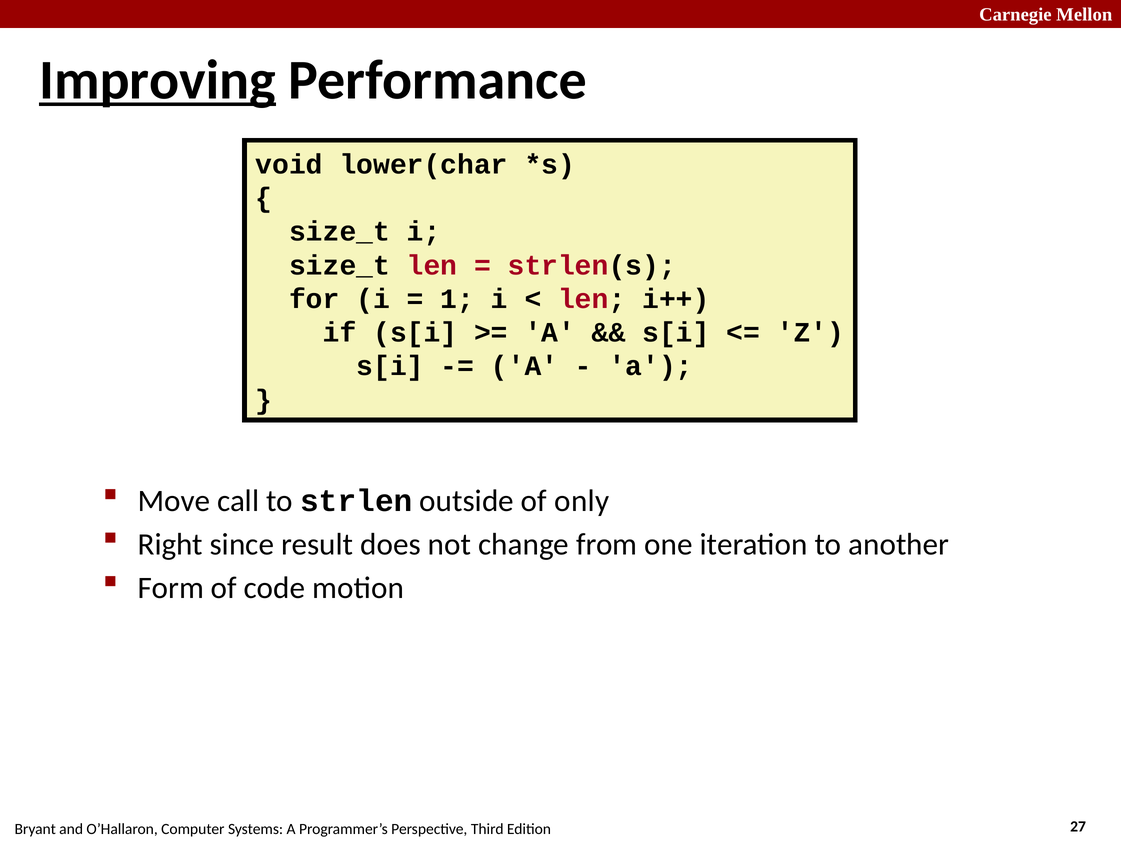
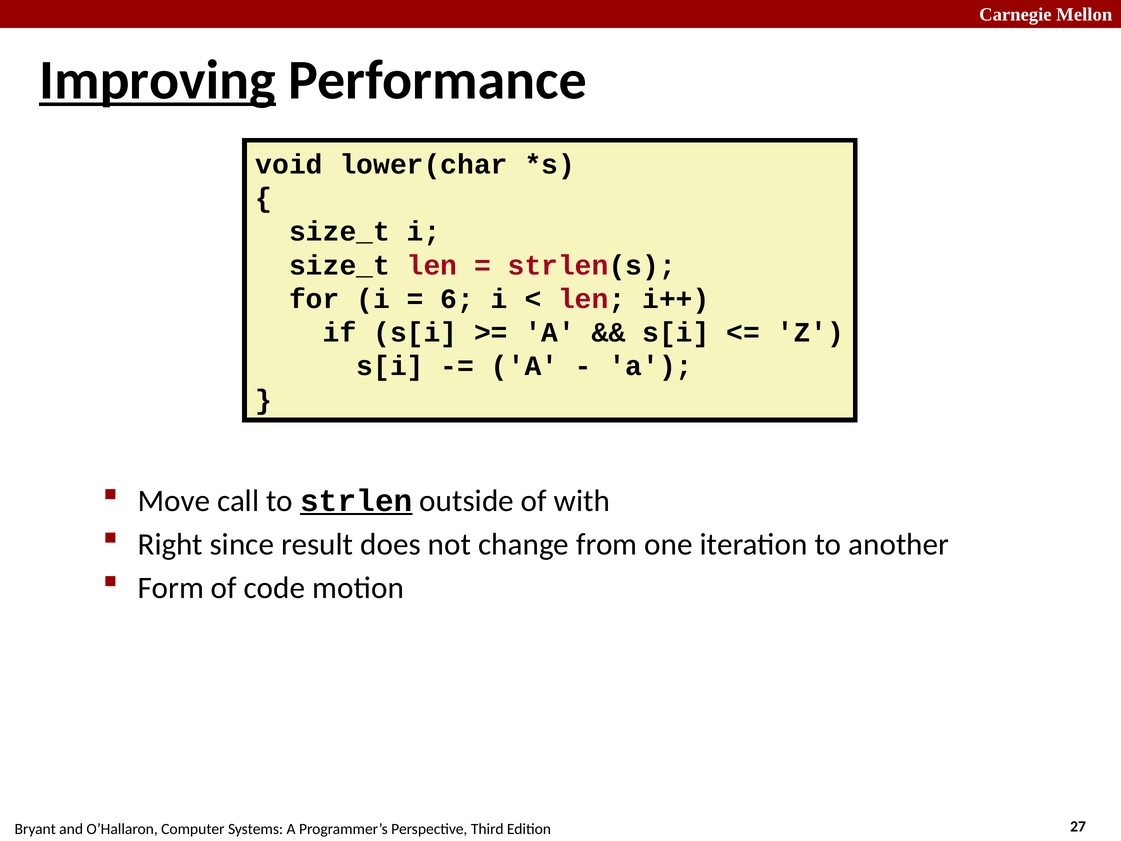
1: 1 -> 6
strlen underline: none -> present
only: only -> with
